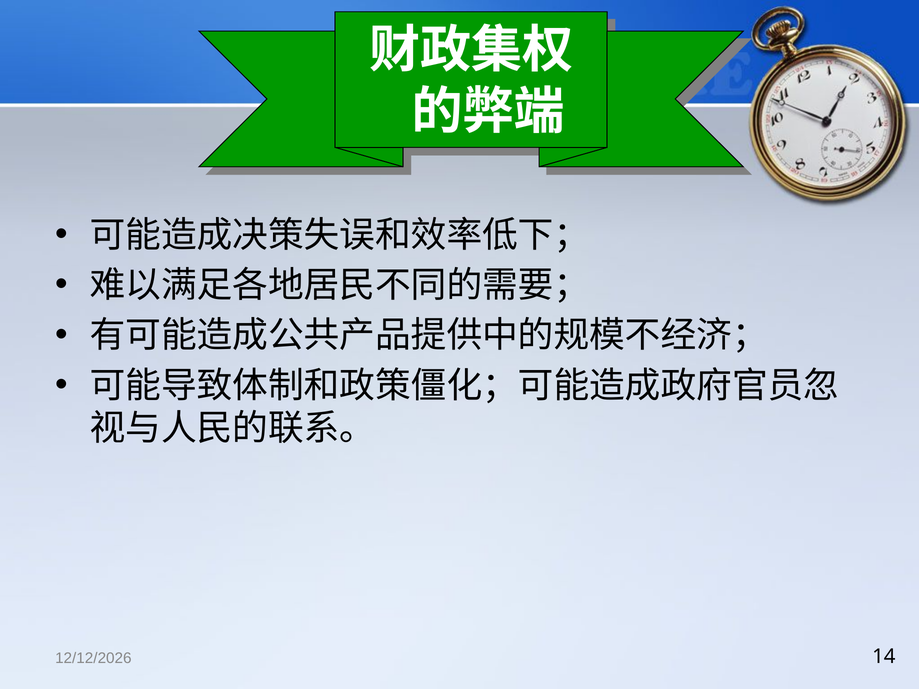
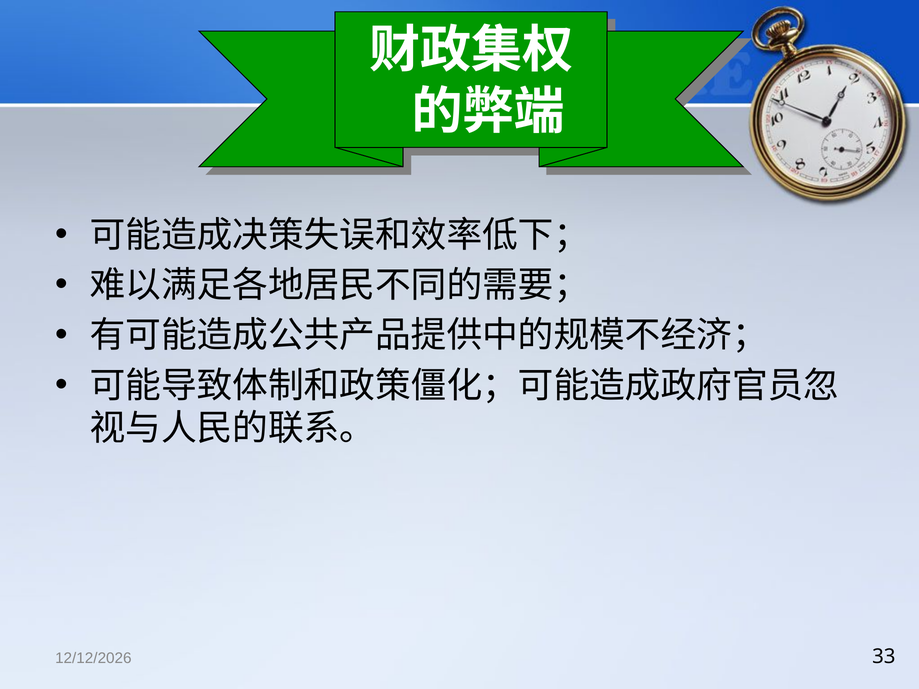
14: 14 -> 33
